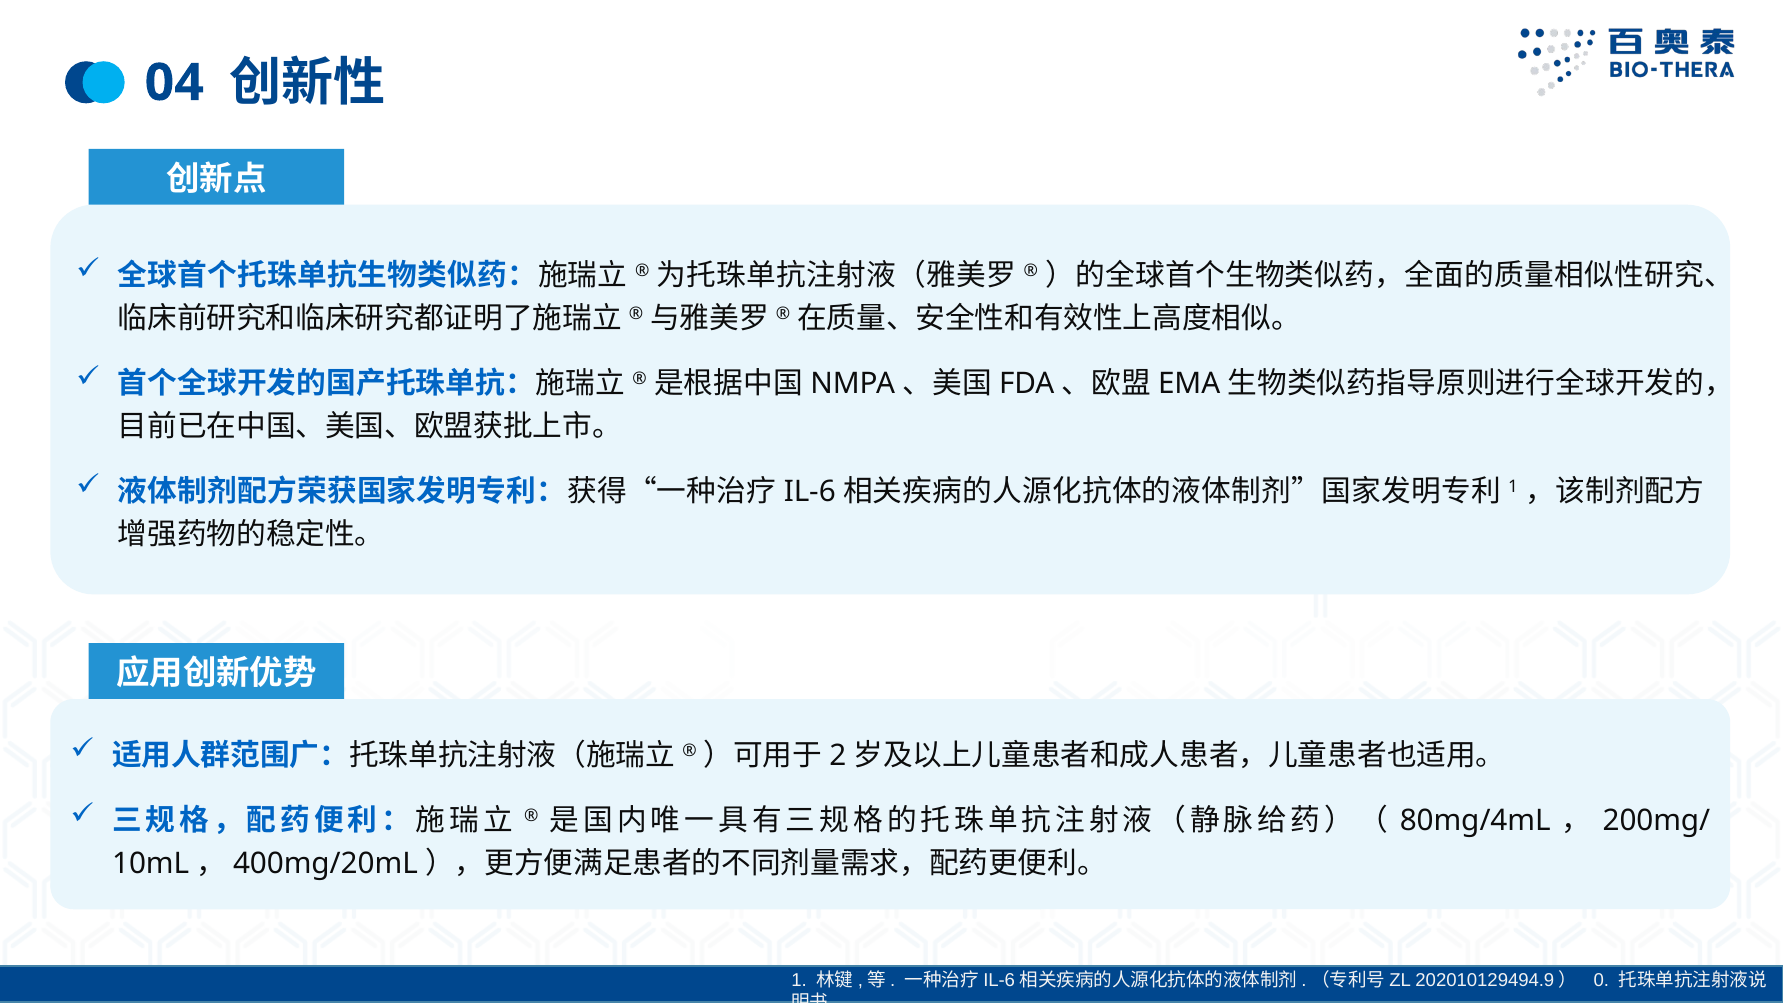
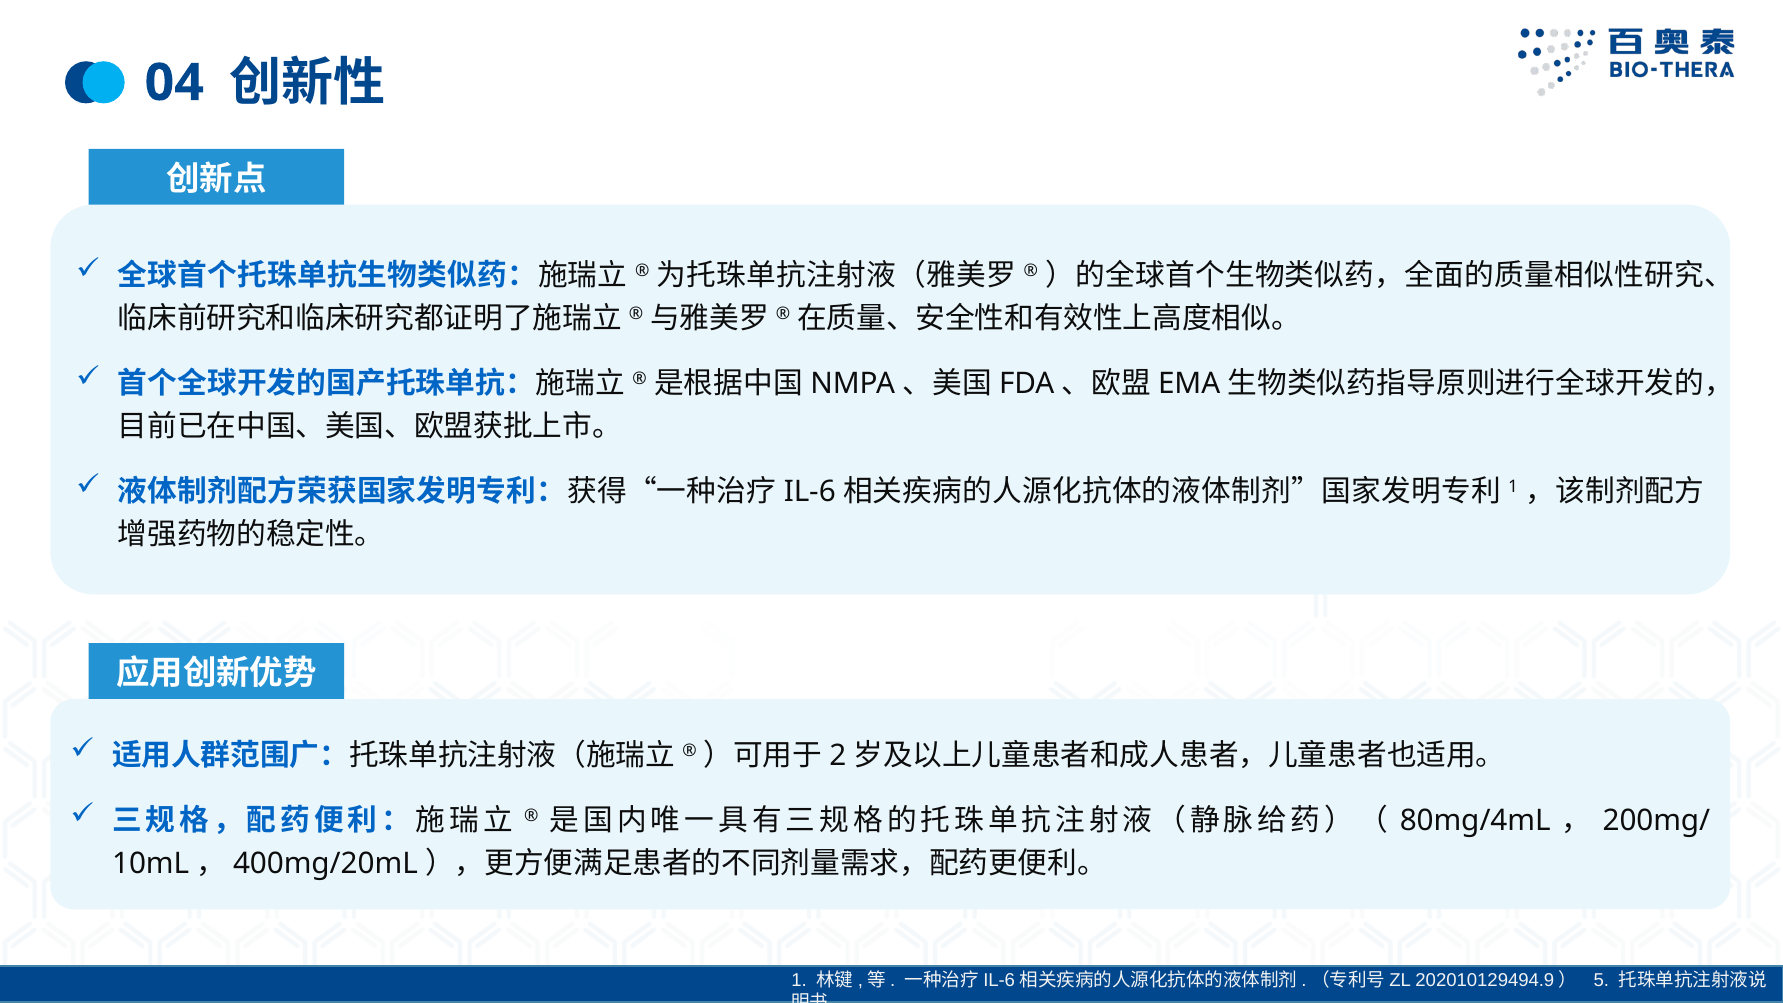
0: 0 -> 5
